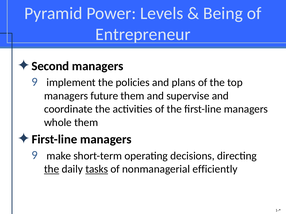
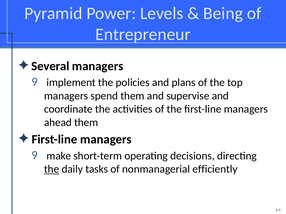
Second: Second -> Several
future: future -> spend
whole: whole -> ahead
tasks underline: present -> none
